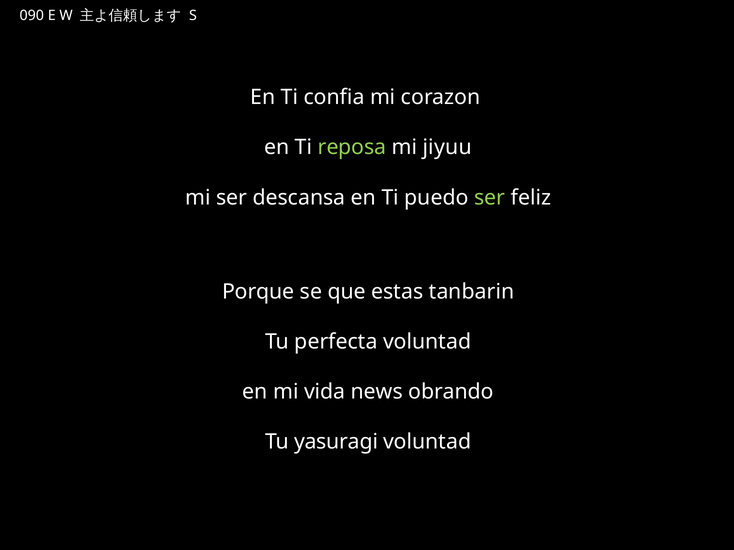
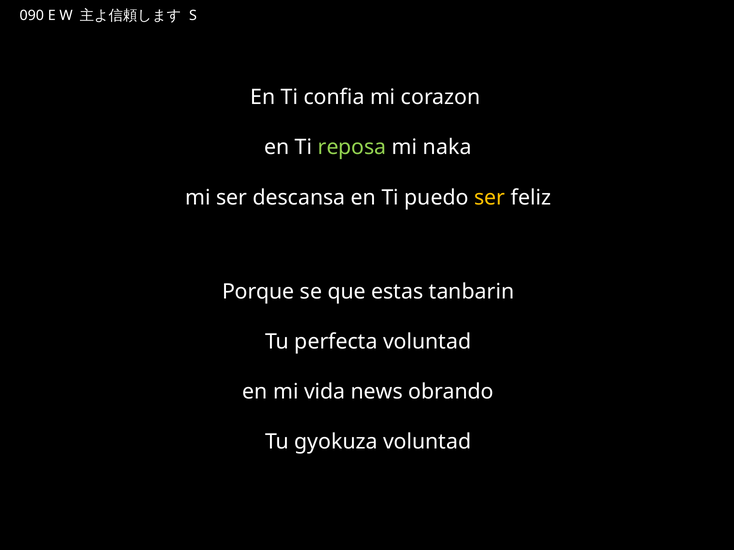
jiyuu: jiyuu -> naka
ser at (490, 198) colour: light green -> yellow
yasuragi: yasuragi -> gyokuza
